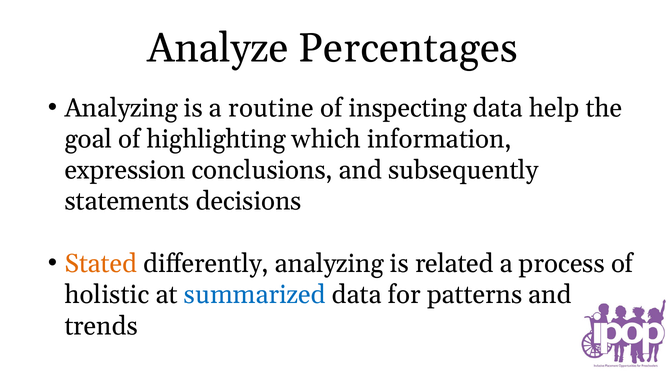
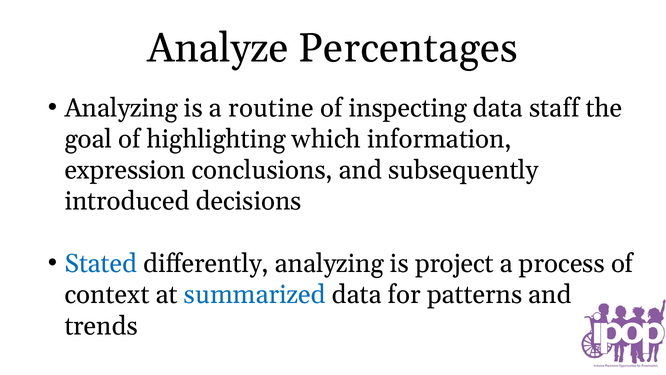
help: help -> staff
statements: statements -> introduced
Stated colour: orange -> blue
related: related -> project
holistic: holistic -> context
